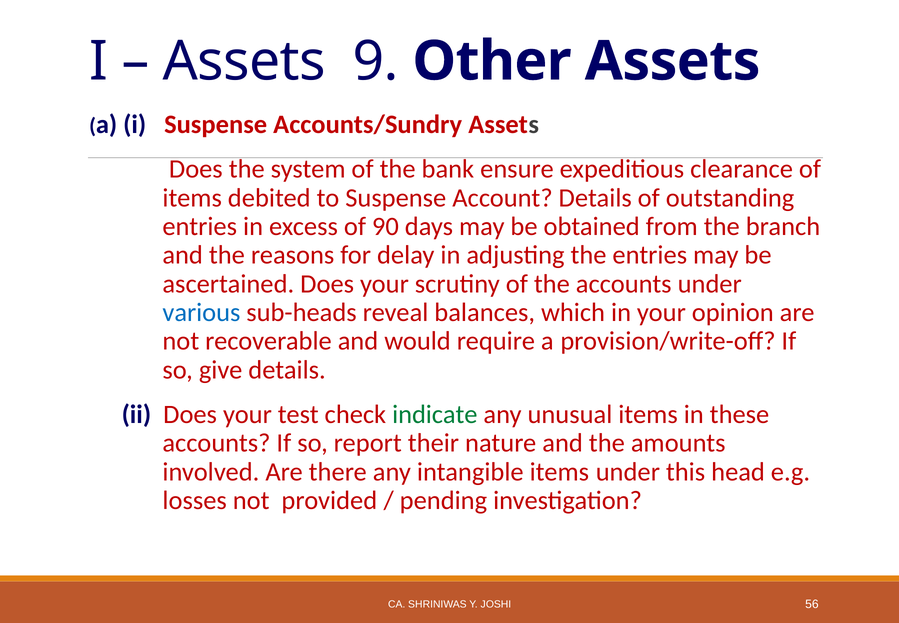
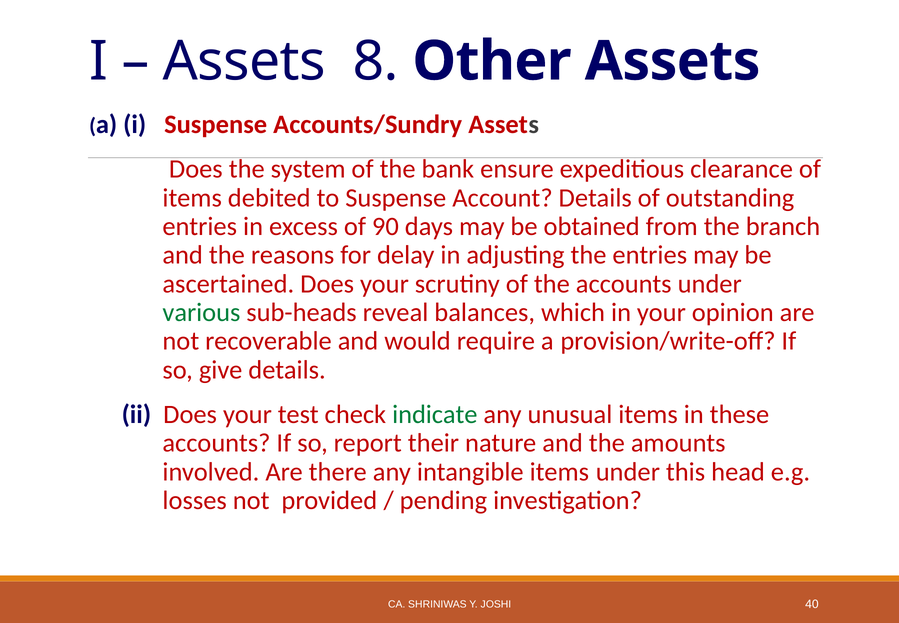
9: 9 -> 8
various colour: blue -> green
56: 56 -> 40
